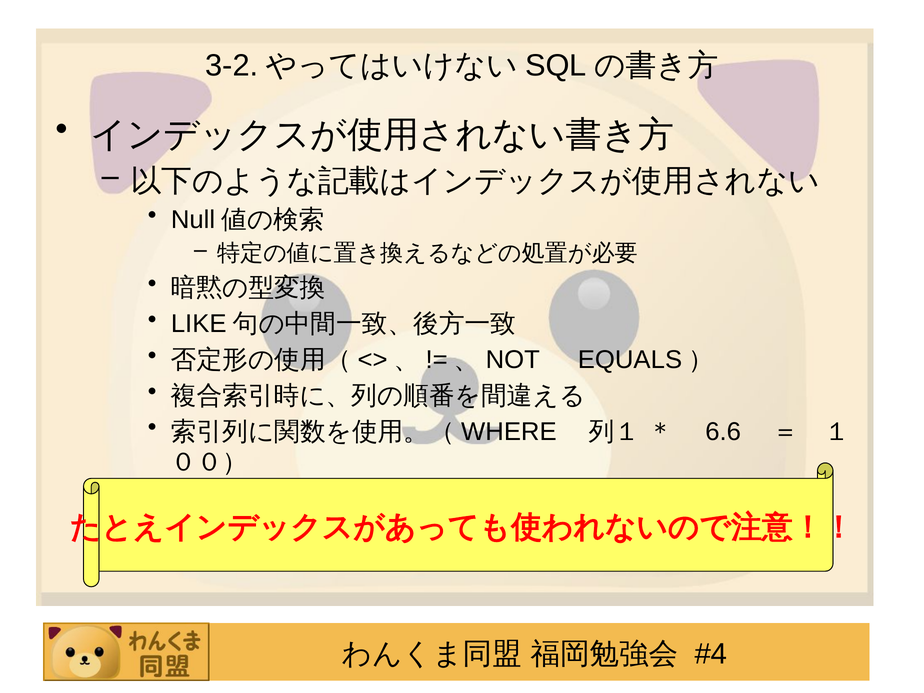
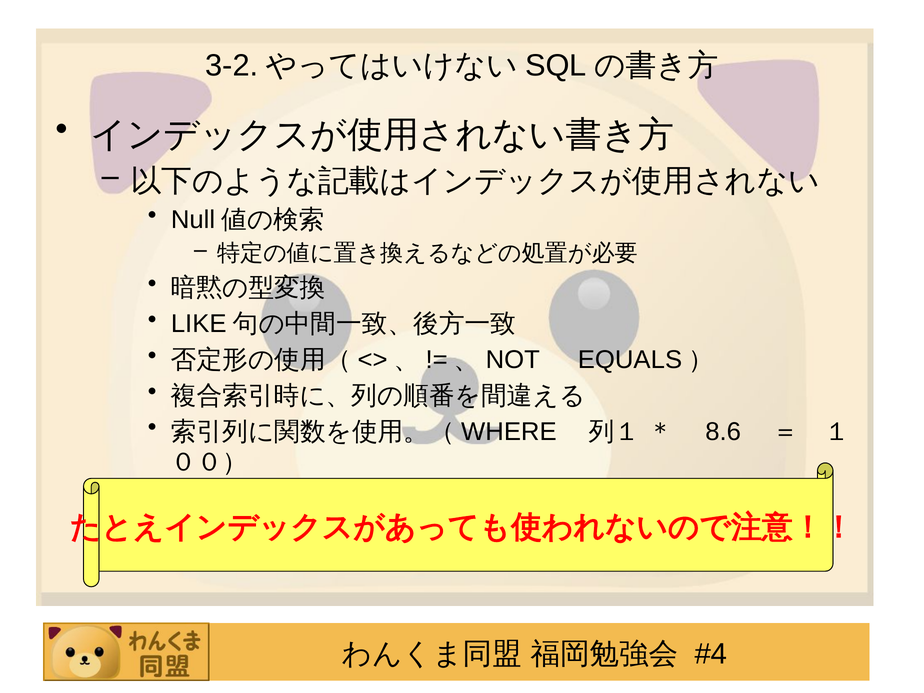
6.6: 6.6 -> 8.6
